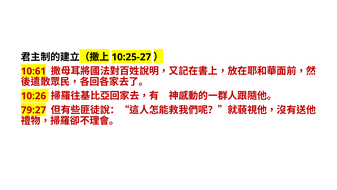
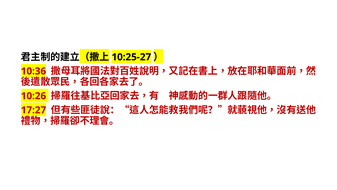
10:61: 10:61 -> 10:36
79:27: 79:27 -> 17:27
